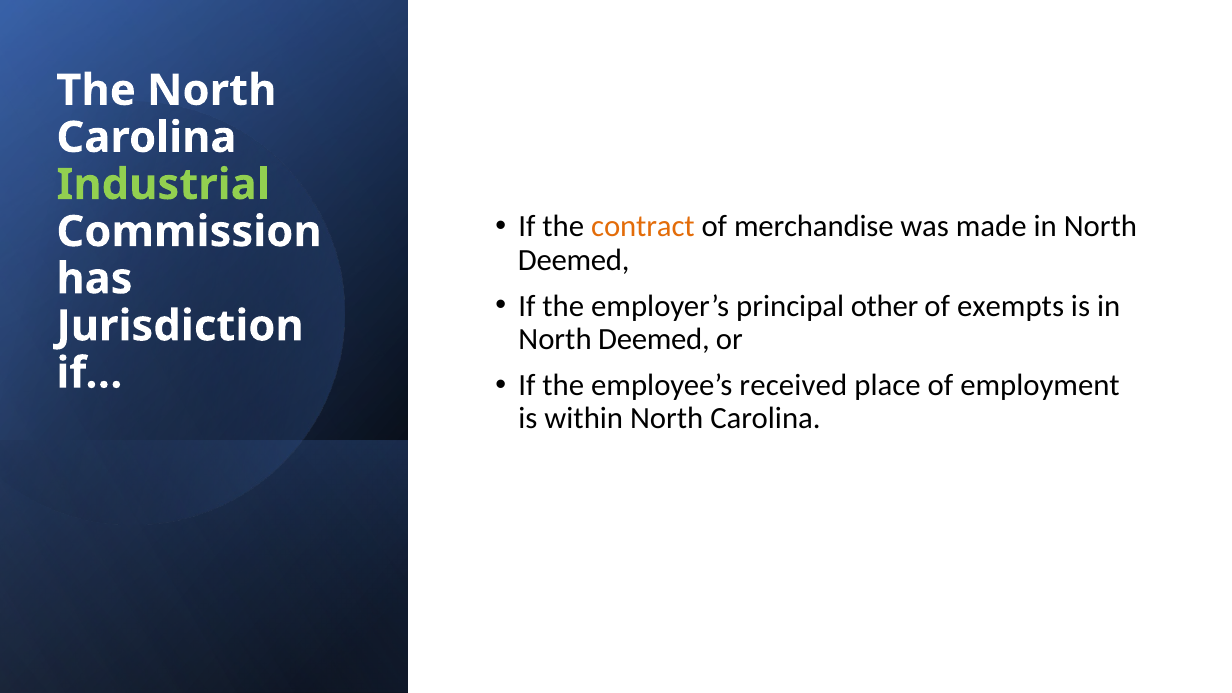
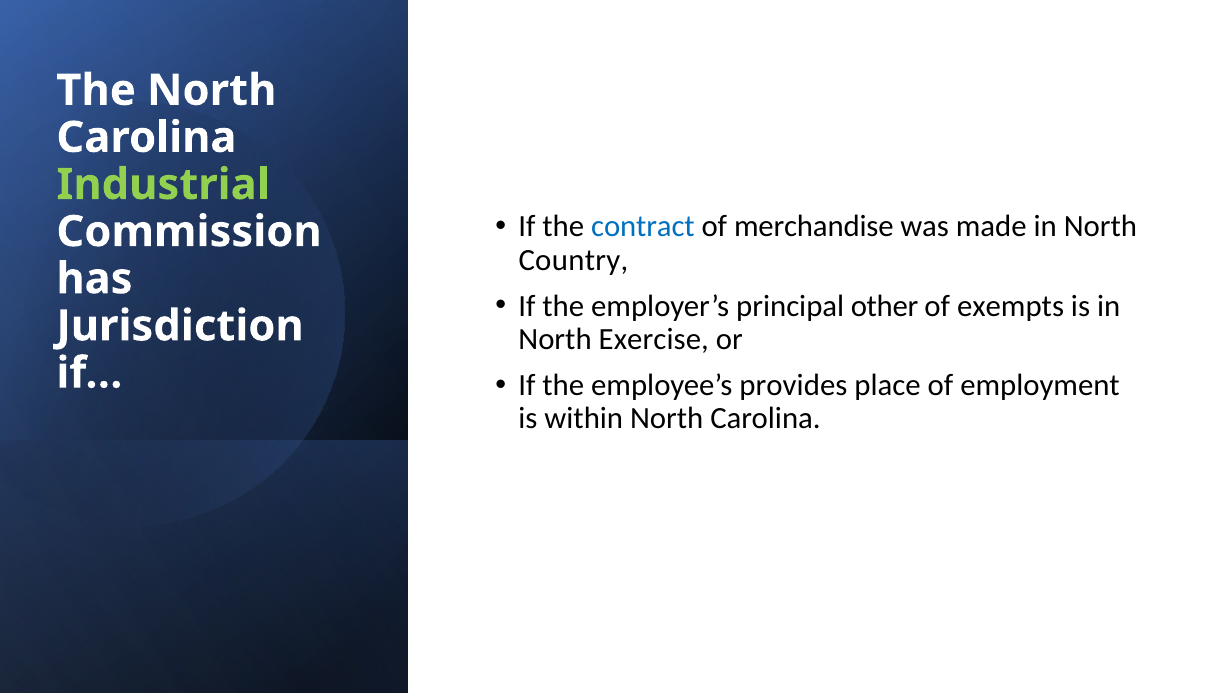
contract colour: orange -> blue
Deemed at (574, 260): Deemed -> Country
Deemed at (654, 339): Deemed -> Exercise
received: received -> provides
